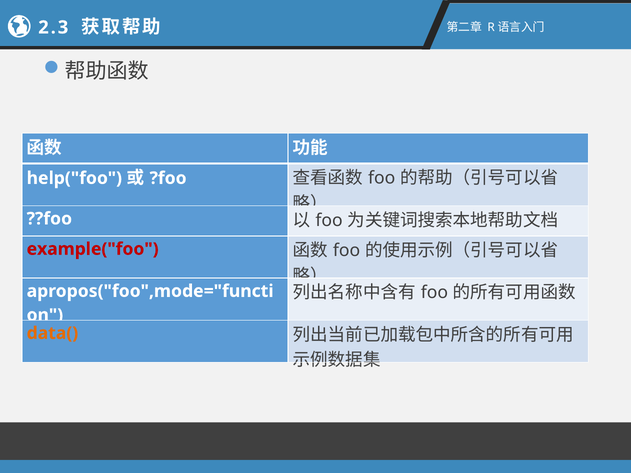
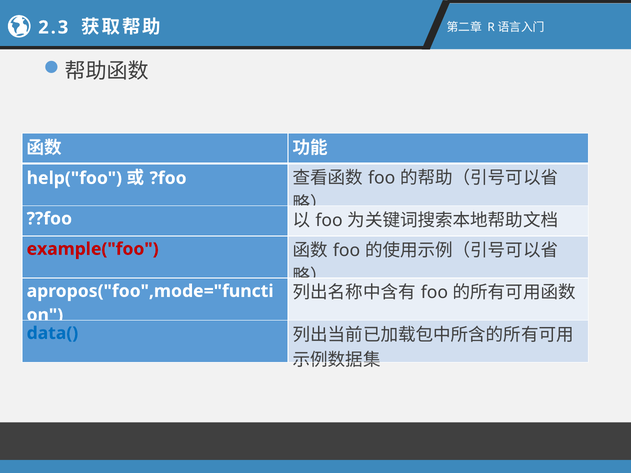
data( colour: orange -> blue
